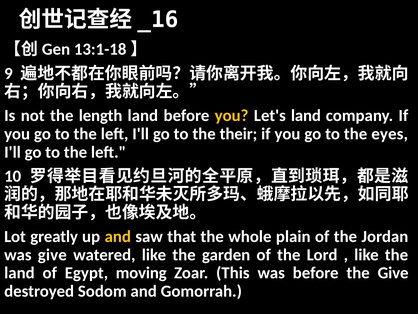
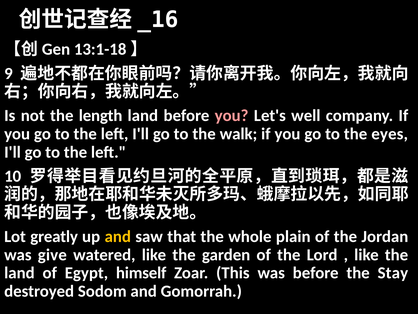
you at (232, 116) colour: yellow -> pink
Let's land: land -> well
their: their -> walk
moving: moving -> himself
the Give: Give -> Stay
